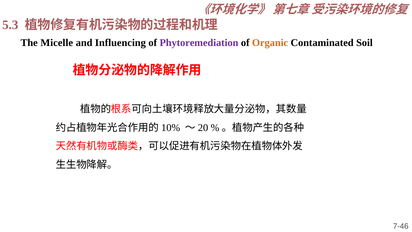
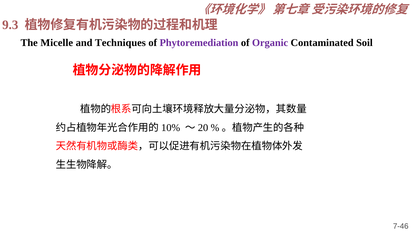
5.3: 5.3 -> 9.3
Influencing: Influencing -> Techniques
Organic colour: orange -> purple
